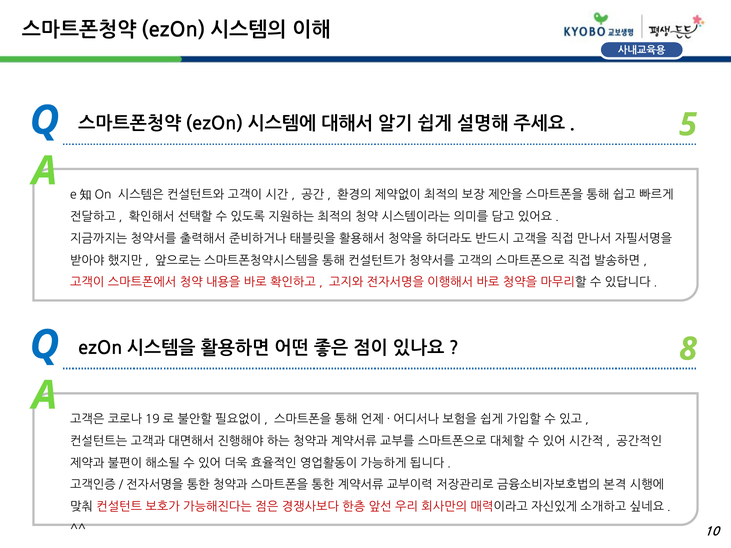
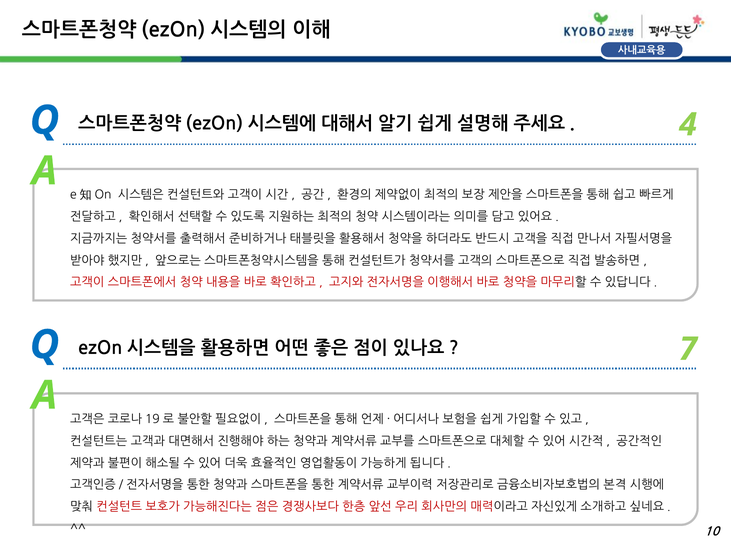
5: 5 -> 4
8: 8 -> 7
